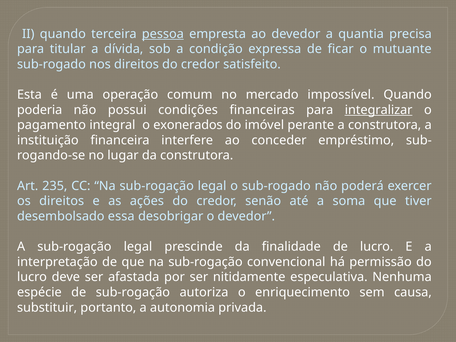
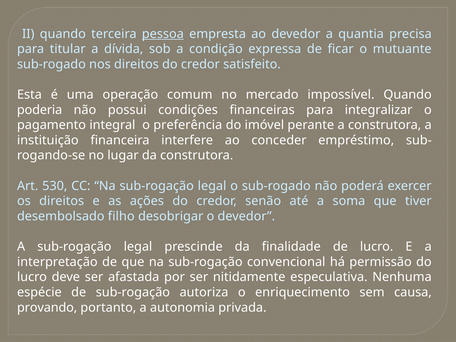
integralizar underline: present -> none
exonerados: exonerados -> preferência
235: 235 -> 530
essa: essa -> filho
substituir: substituir -> provando
